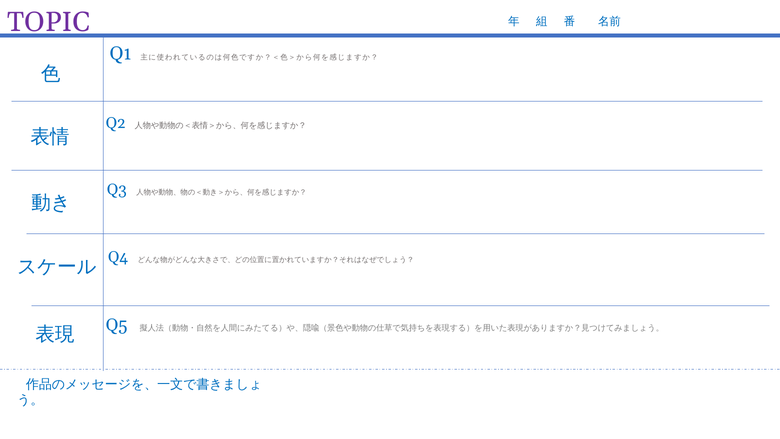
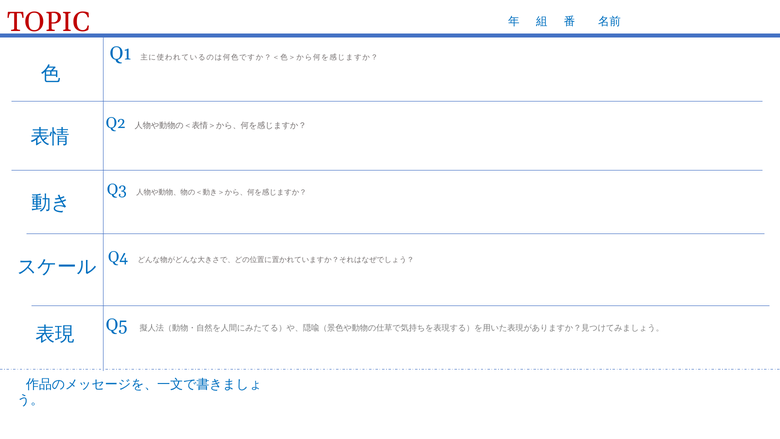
TOPIC colour: purple -> red
